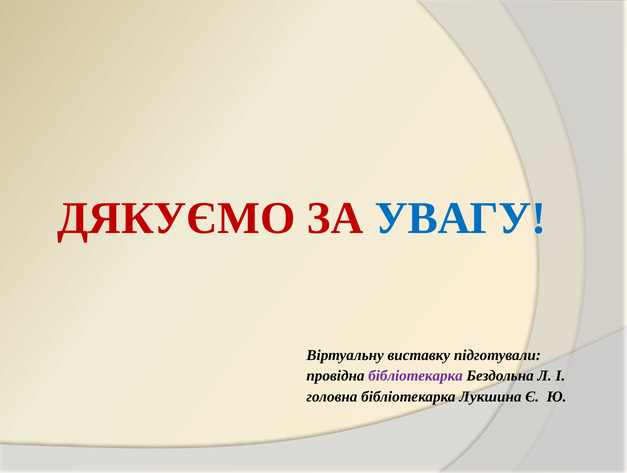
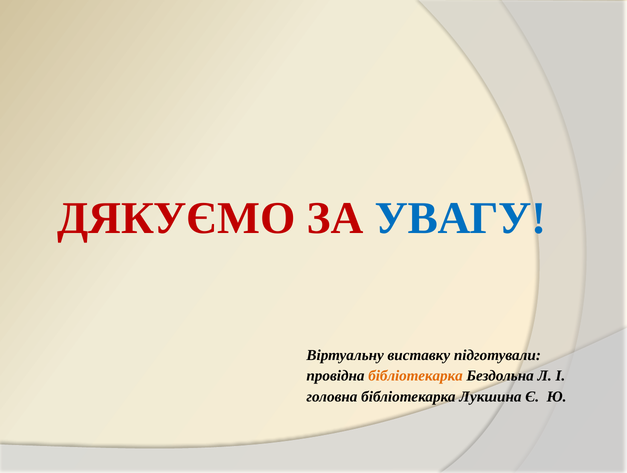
бібліотекарка at (416, 375) colour: purple -> orange
